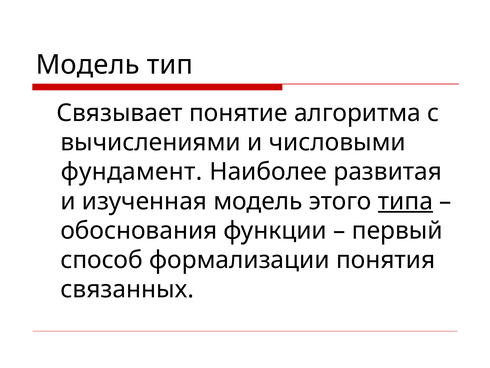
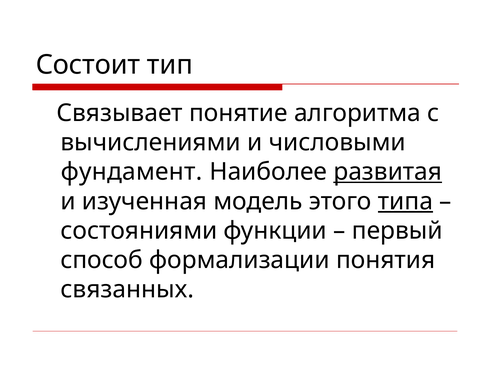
Модель at (88, 65): Модель -> Состоит
развитая underline: none -> present
обоснования: обоснования -> состояниями
